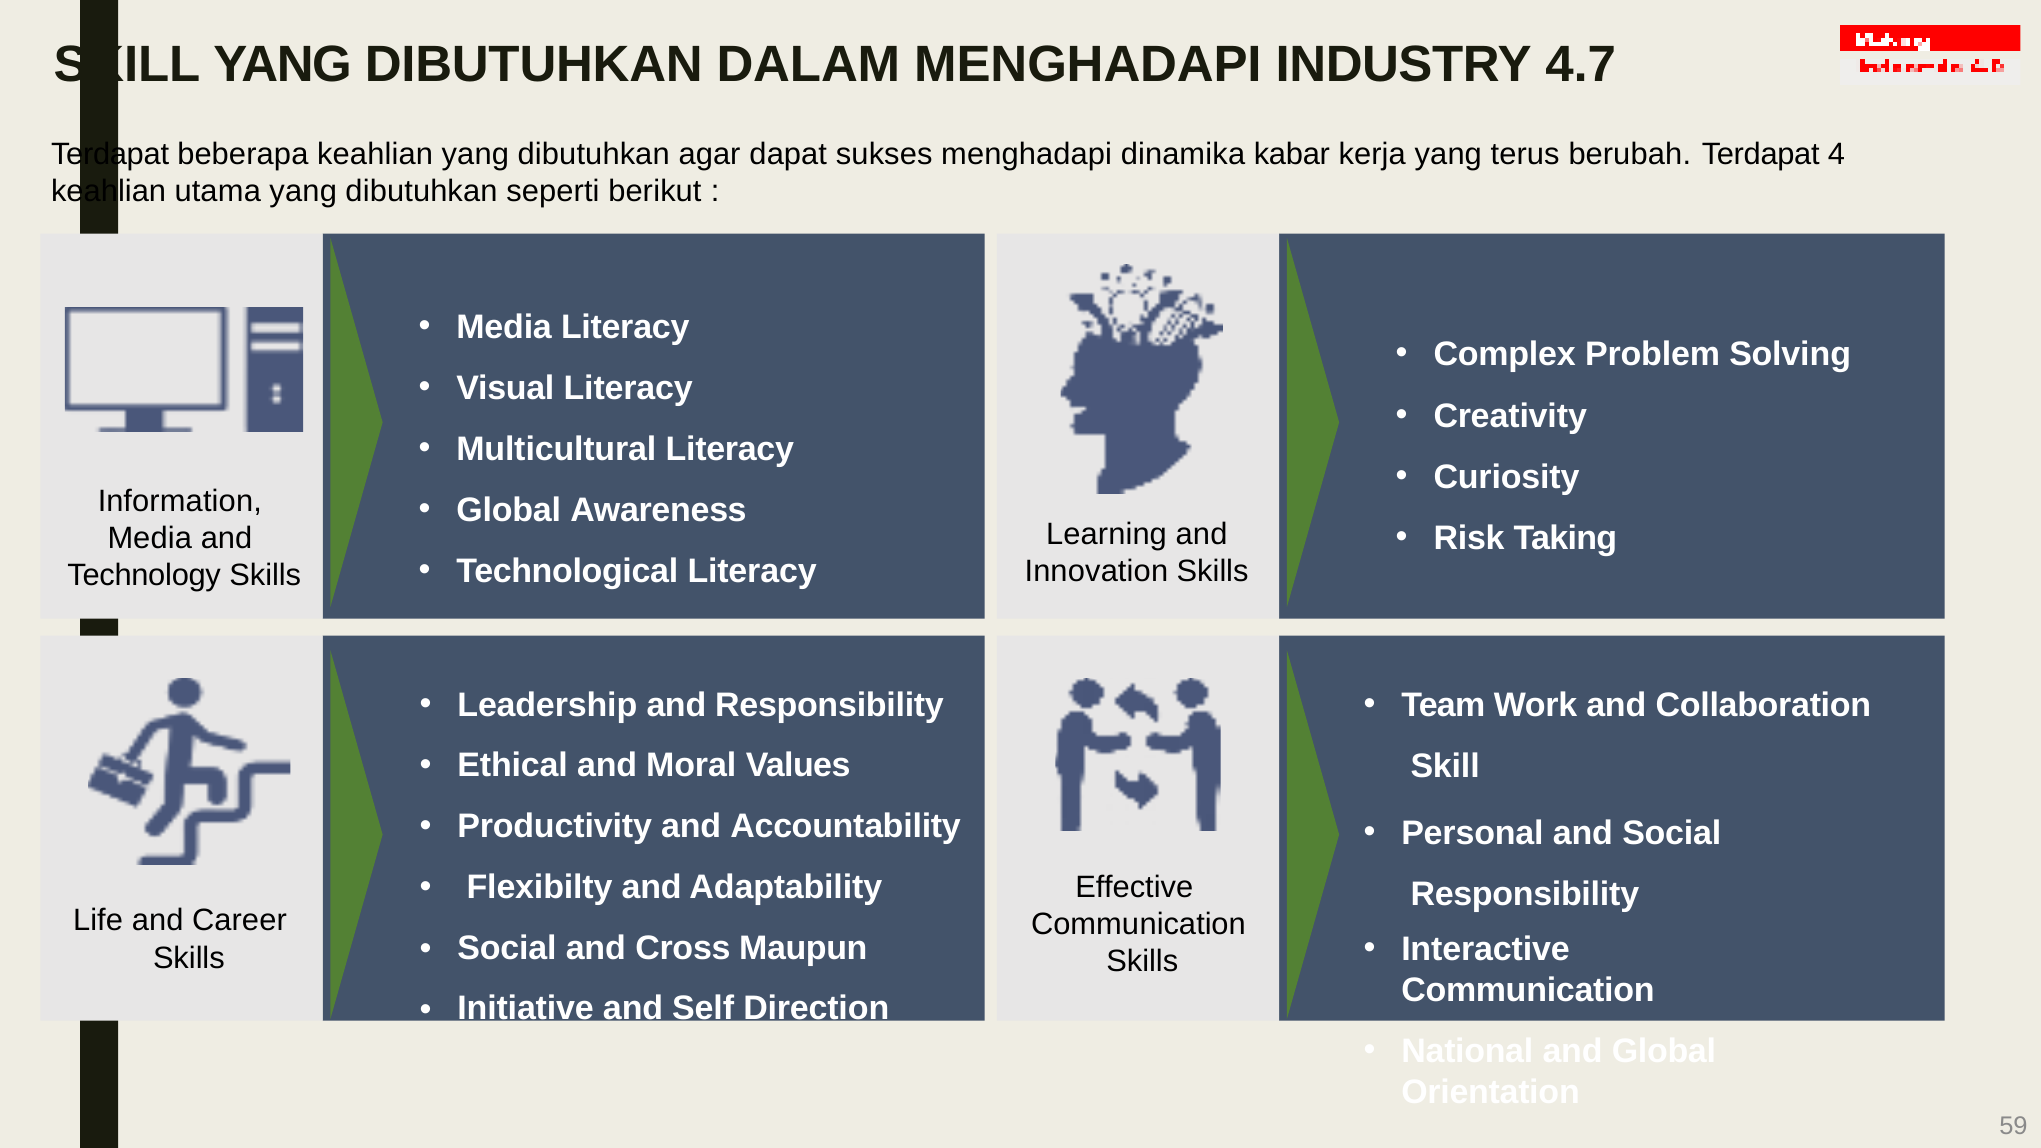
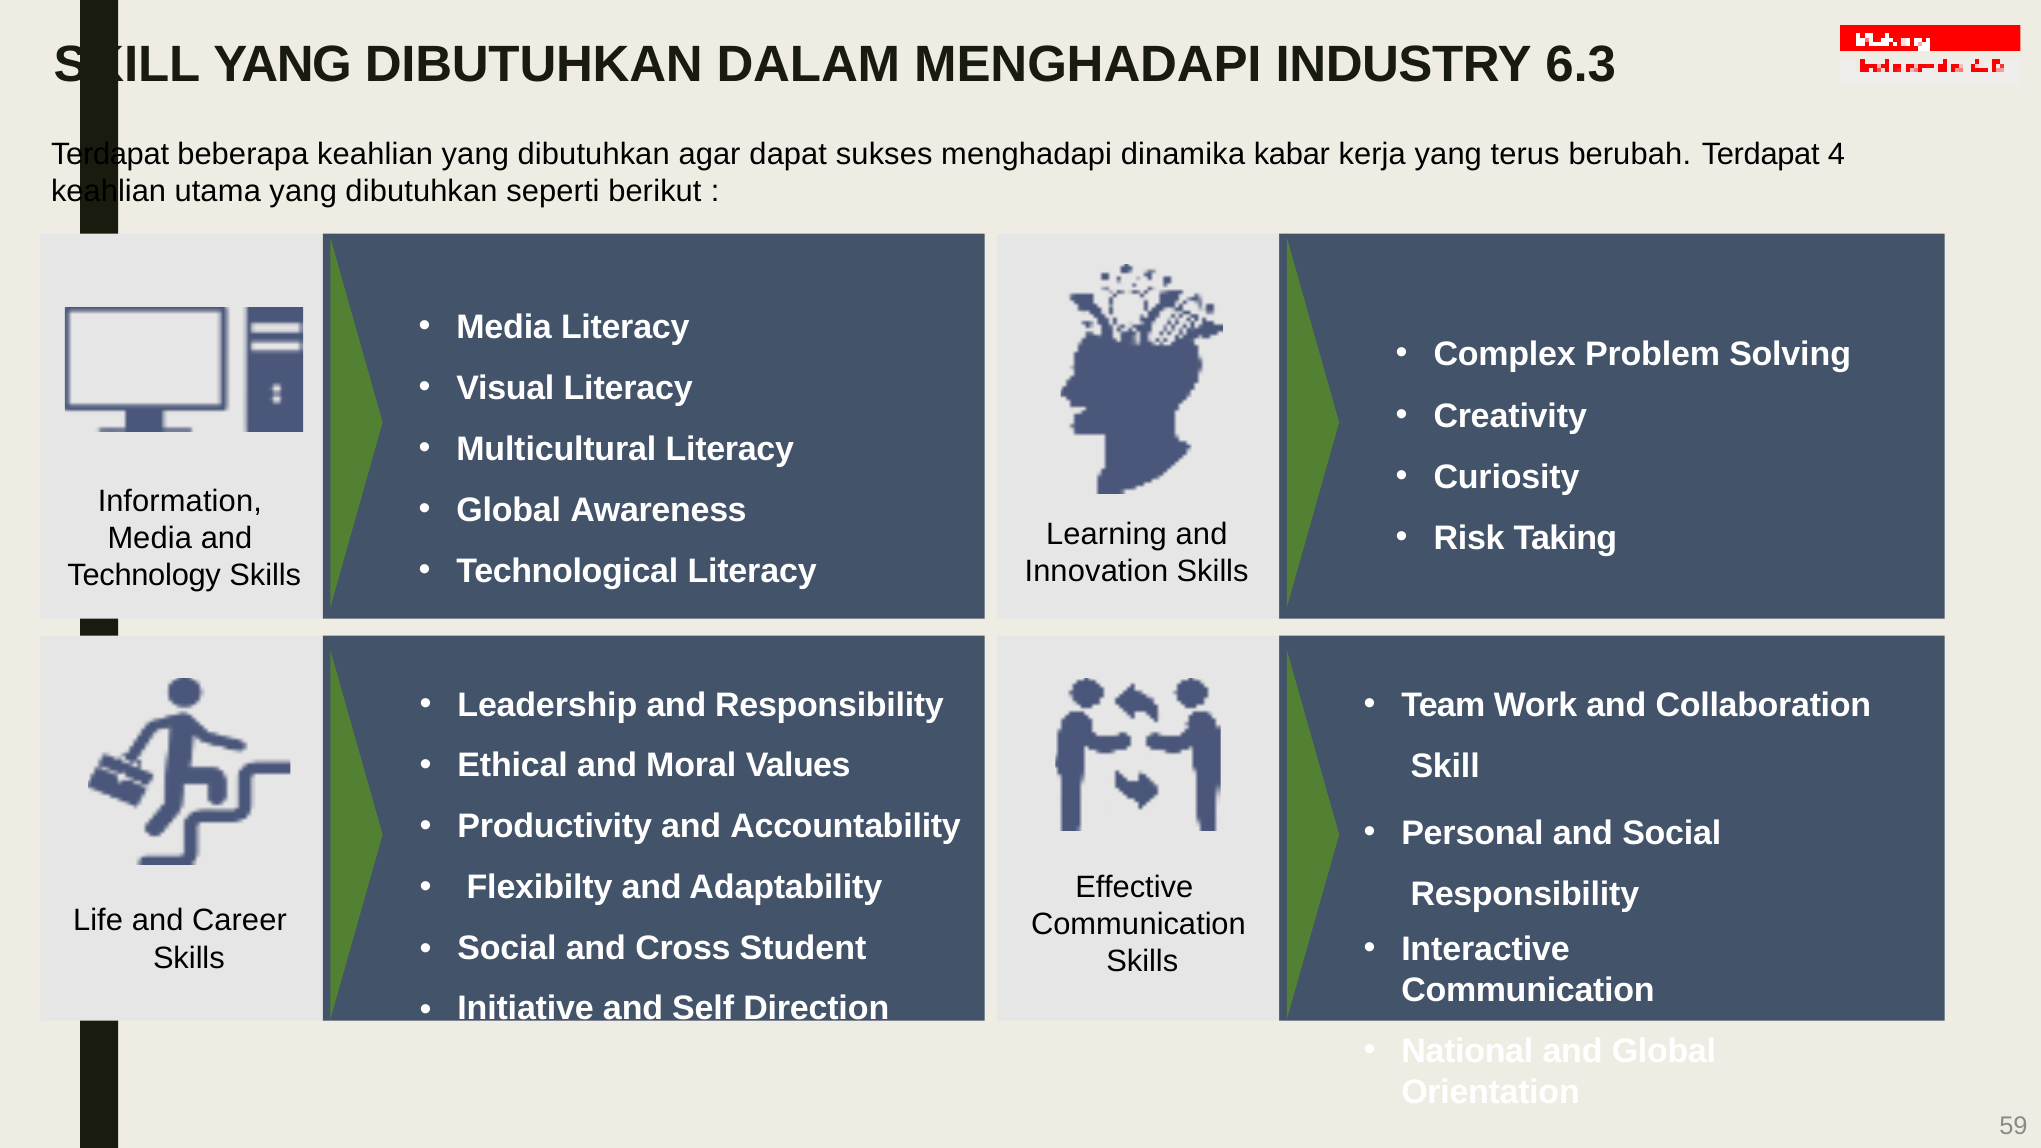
4.7: 4.7 -> 6.3
Maupun: Maupun -> Student
